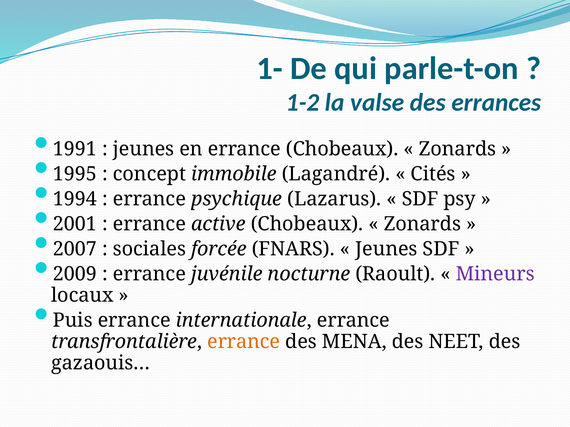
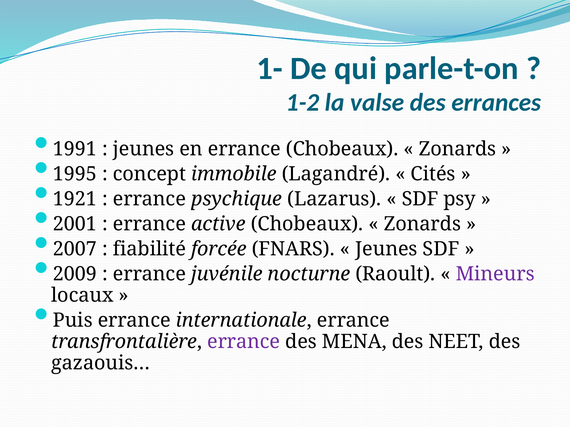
1994: 1994 -> 1921
sociales: sociales -> fiabilité
errance at (244, 342) colour: orange -> purple
